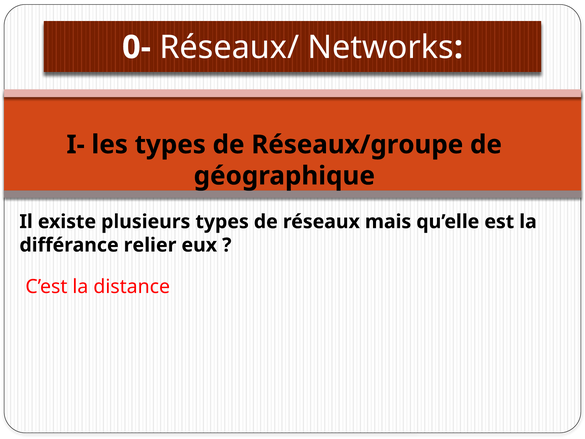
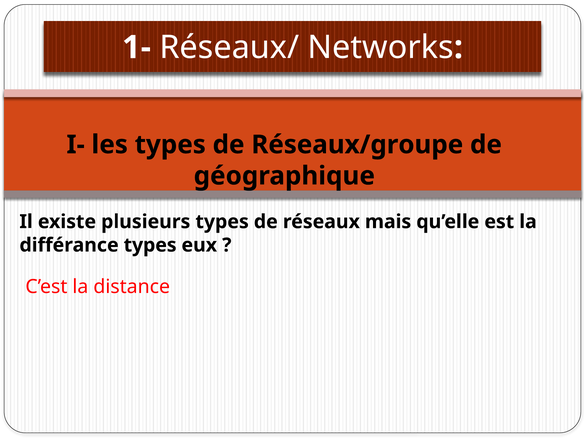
0-: 0- -> 1-
différance relier: relier -> types
